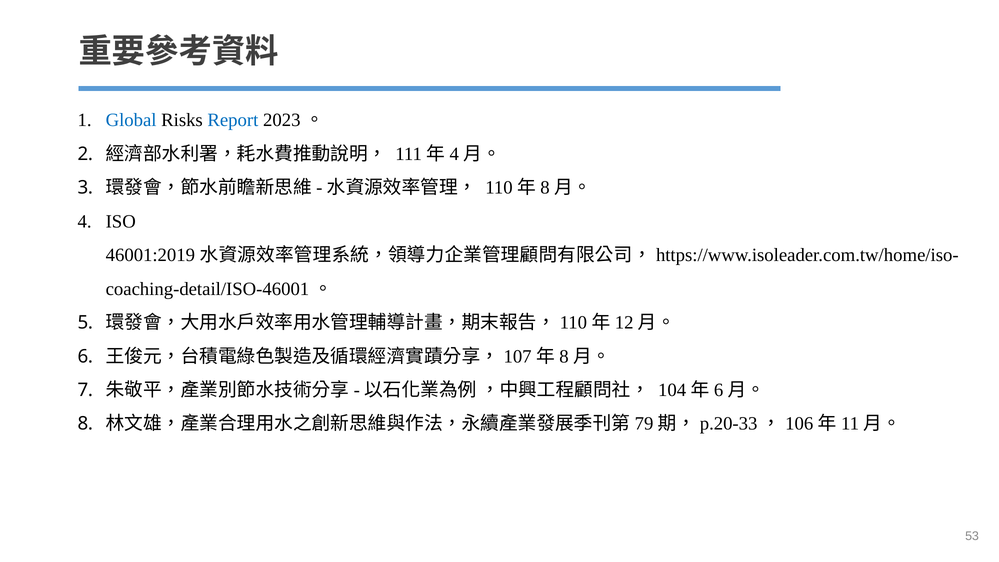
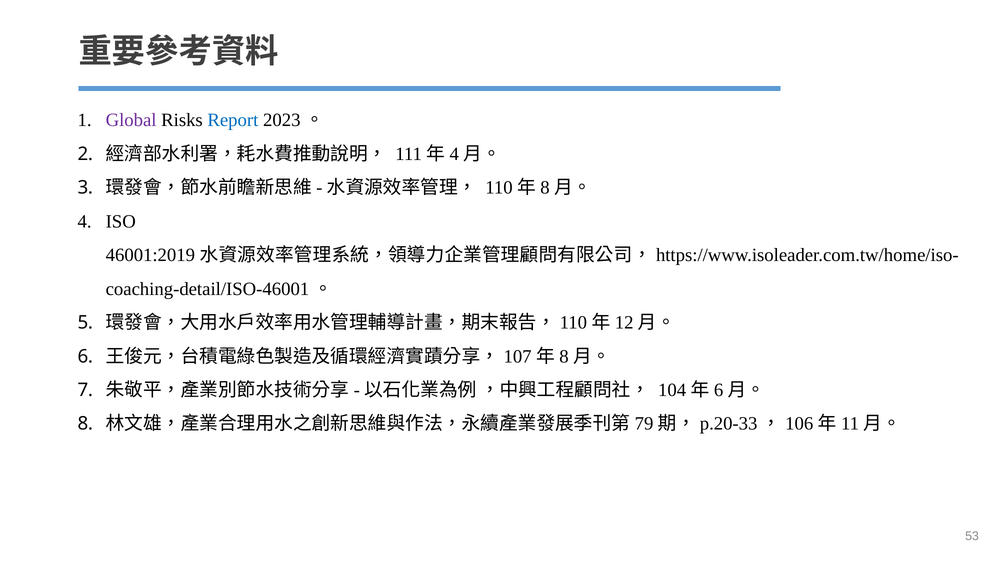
Global colour: blue -> purple
